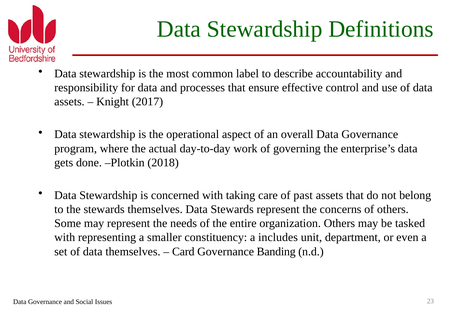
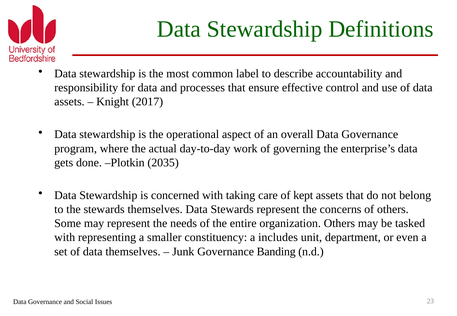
2018: 2018 -> 2035
past: past -> kept
Card: Card -> Junk
